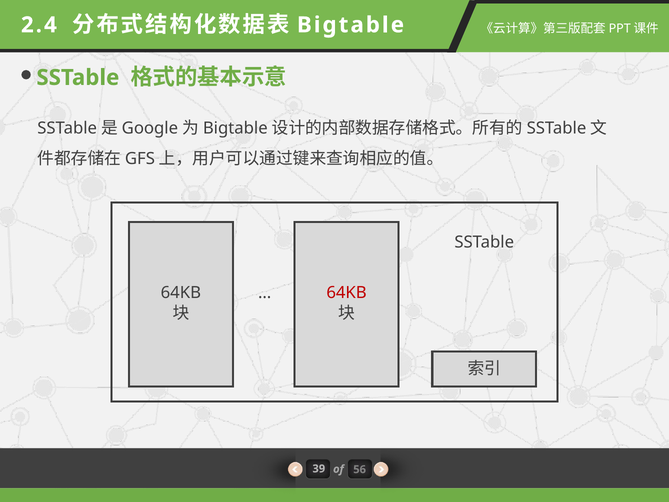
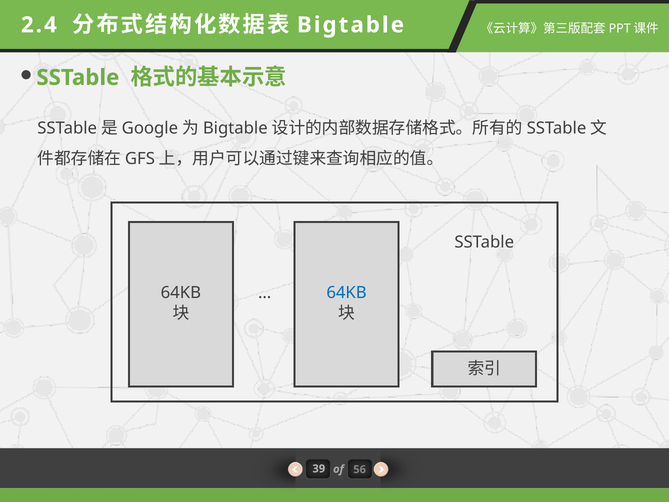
64KB at (347, 293) colour: red -> blue
